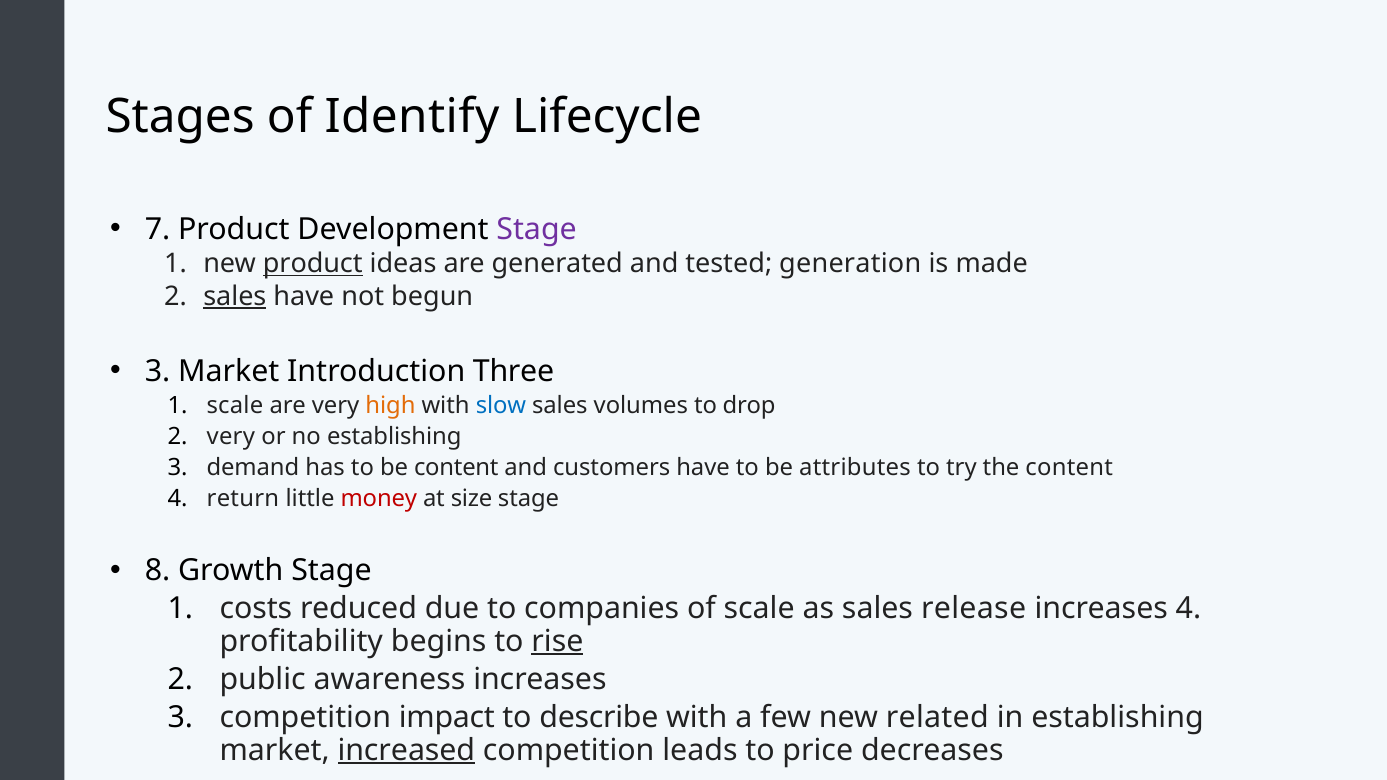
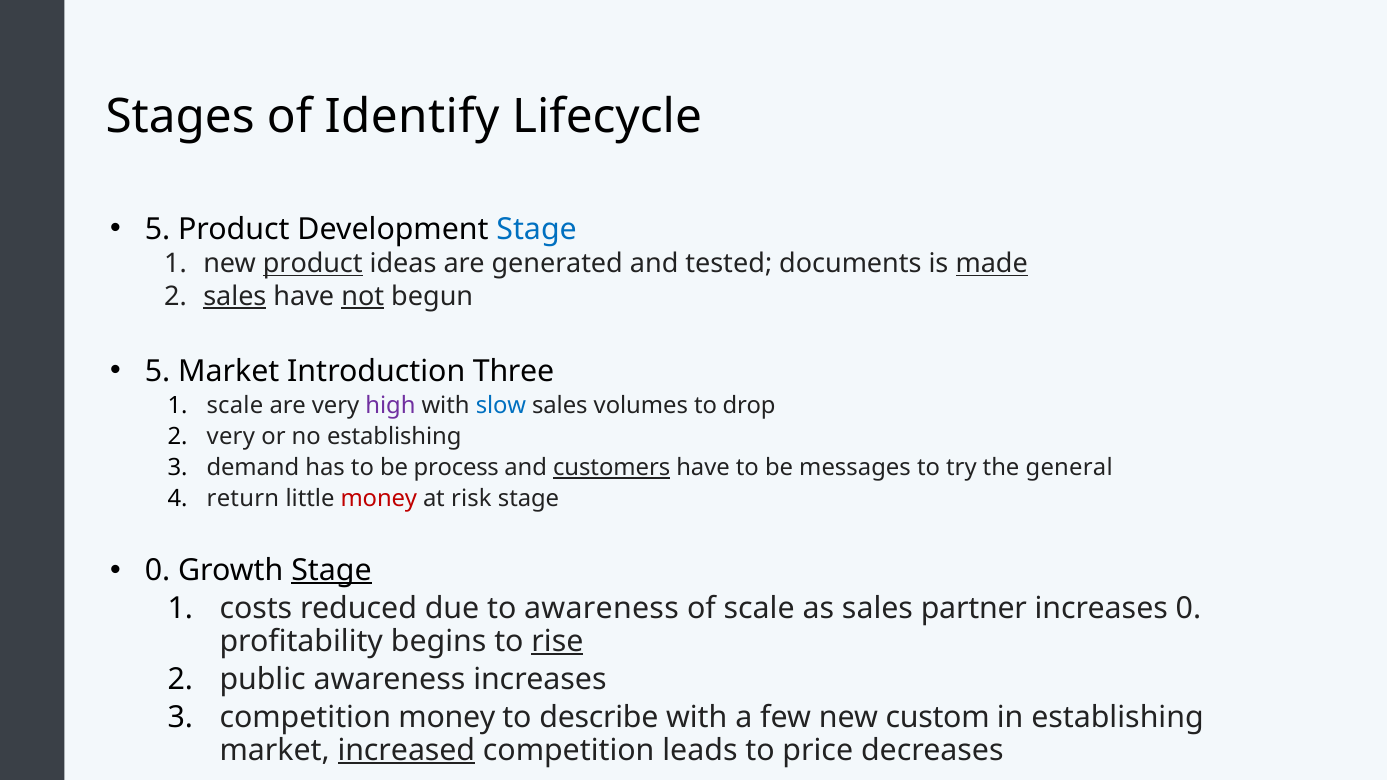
7 at (158, 229): 7 -> 5
Stage at (537, 229) colour: purple -> blue
generation: generation -> documents
made underline: none -> present
not underline: none -> present
3 at (158, 371): 3 -> 5
high colour: orange -> purple
be content: content -> process
customers underline: none -> present
attributes: attributes -> messages
the content: content -> general
size: size -> risk
8 at (158, 570): 8 -> 0
Stage at (331, 570) underline: none -> present
to companies: companies -> awareness
release: release -> partner
increases 4: 4 -> 0
competition impact: impact -> money
related: related -> custom
